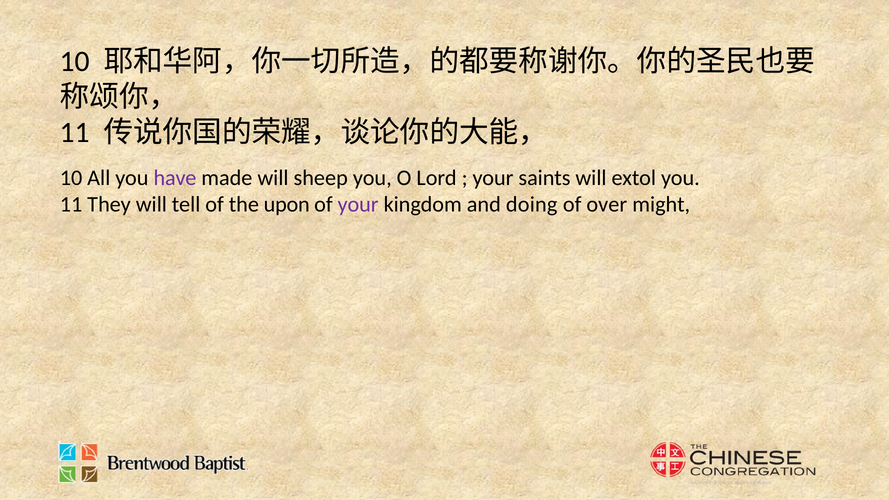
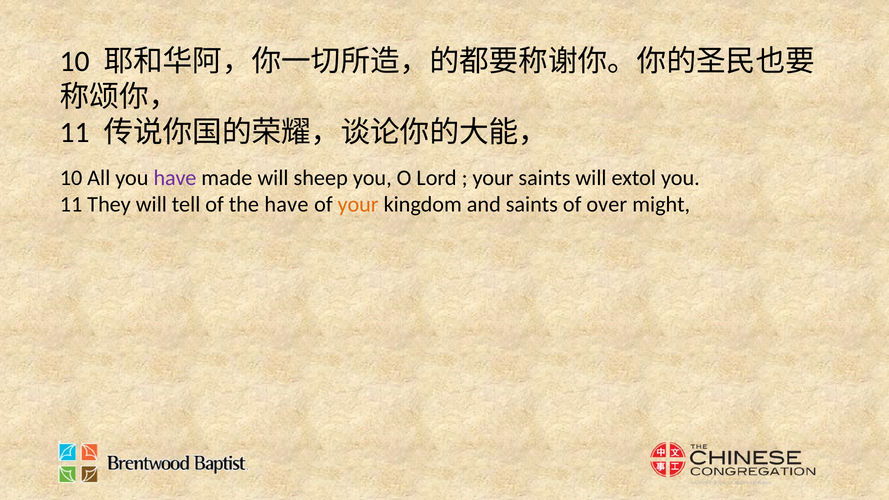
the upon: upon -> have
your at (358, 205) colour: purple -> orange
and doing: doing -> saints
